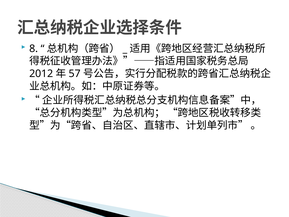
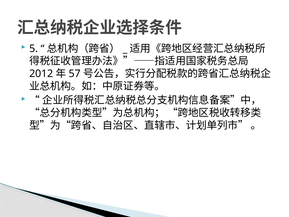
8: 8 -> 5
